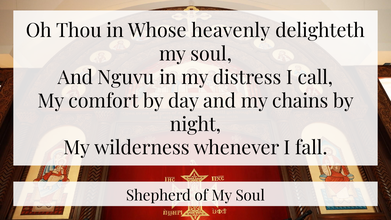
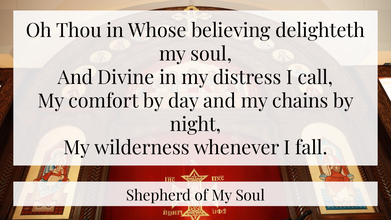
heavenly: heavenly -> believing
Nguvu: Nguvu -> Divine
